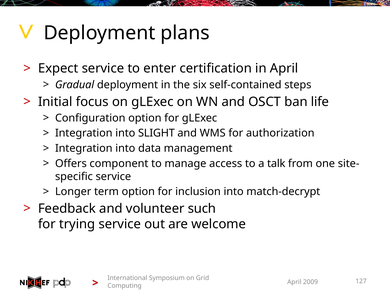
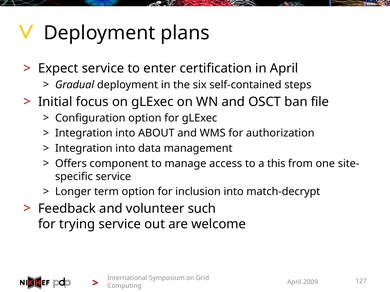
life: life -> file
SLIGHT: SLIGHT -> ABOUT
talk: talk -> this
